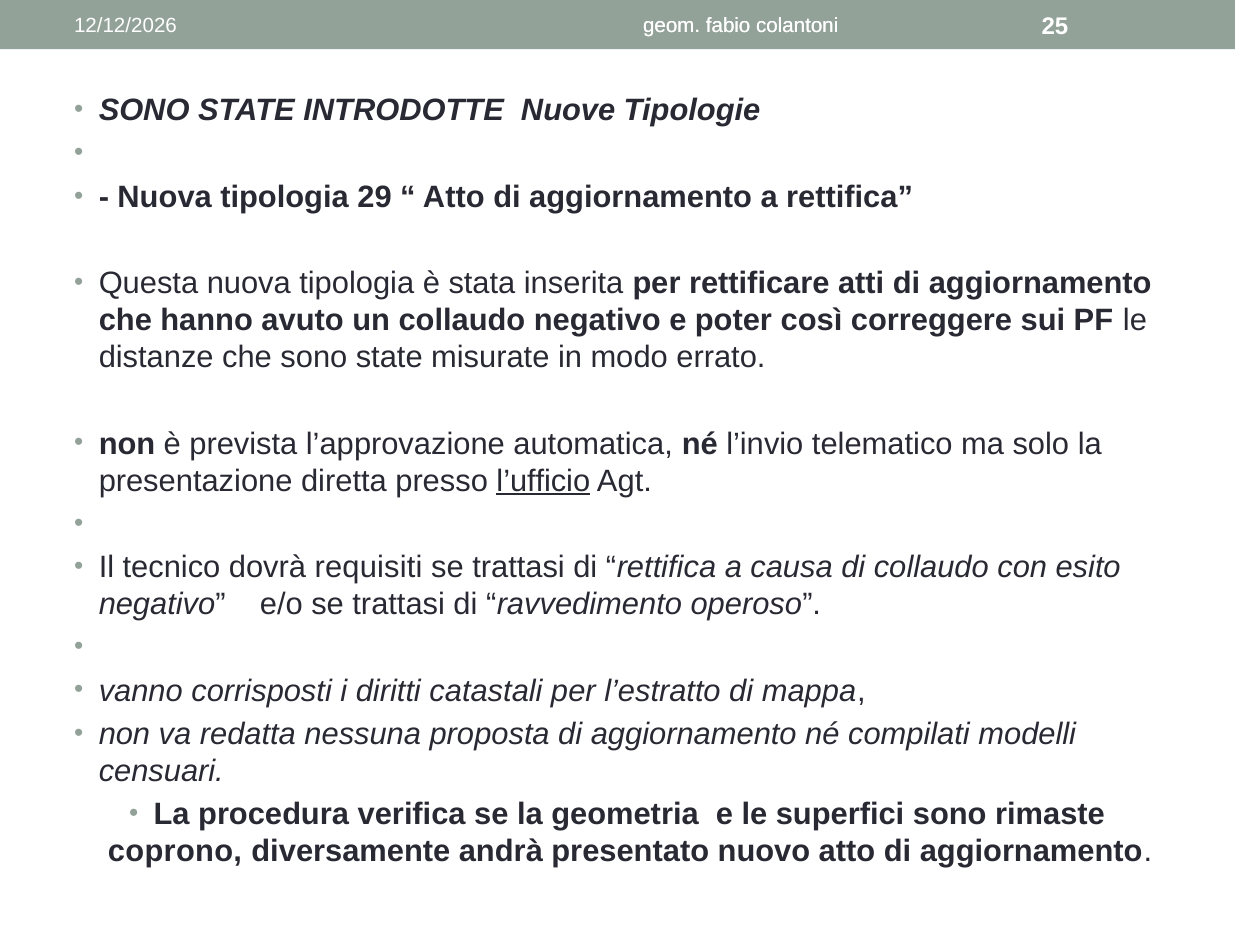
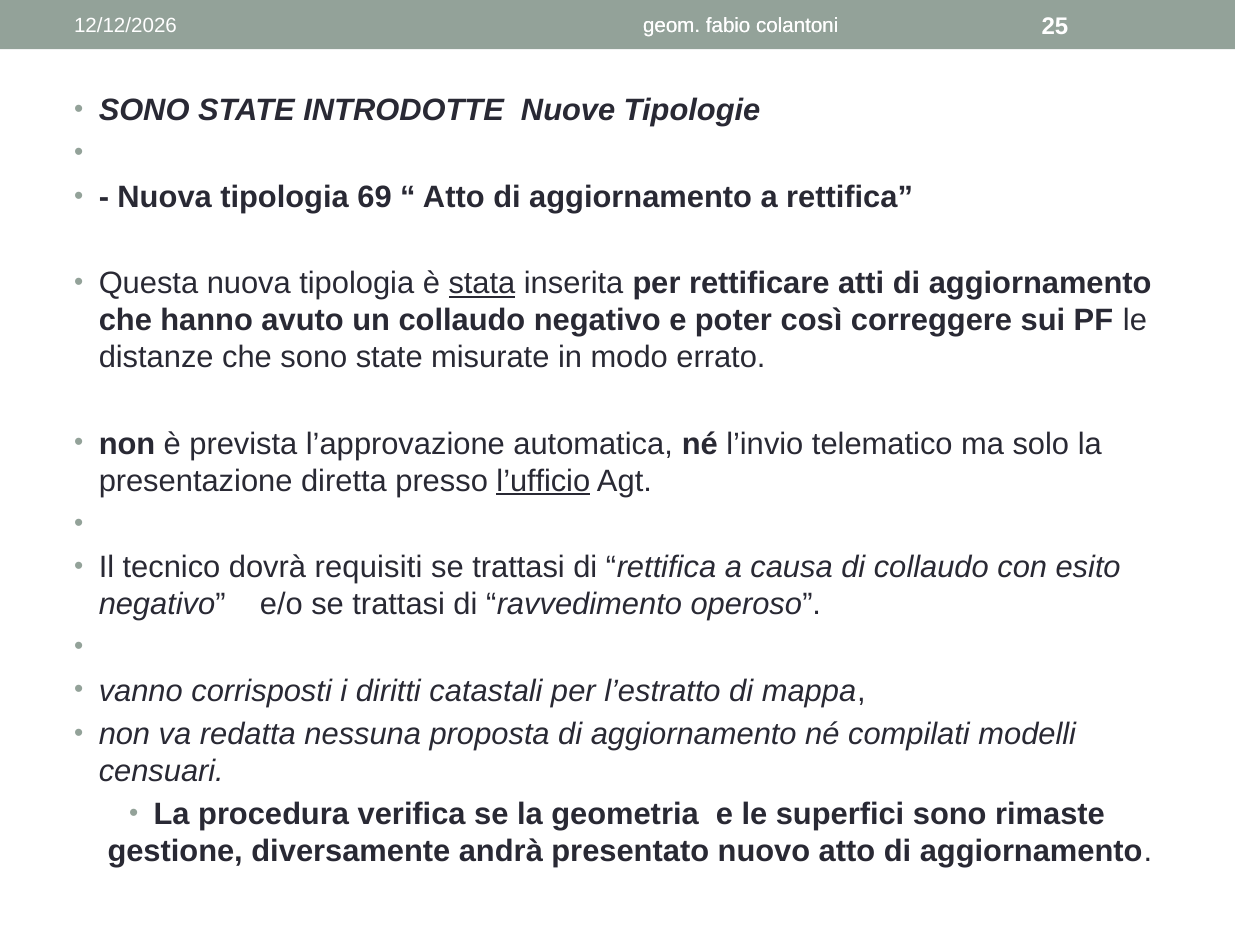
29: 29 -> 69
stata underline: none -> present
coprono: coprono -> gestione
